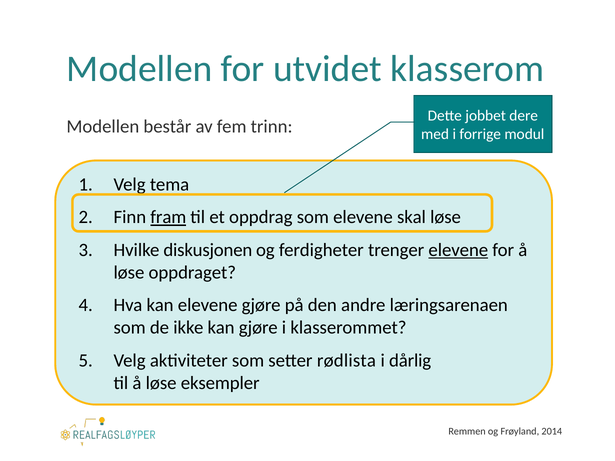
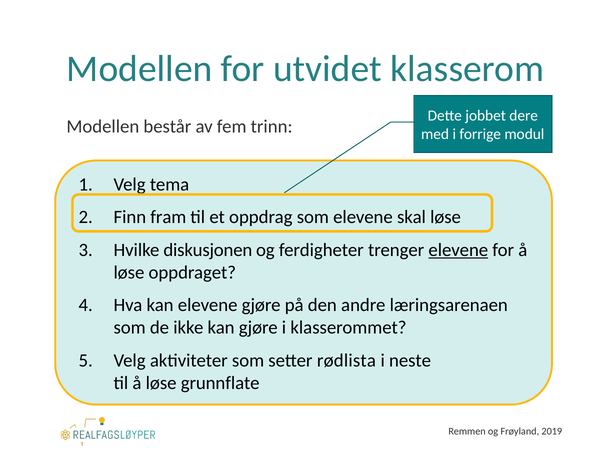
fram underline: present -> none
dårlig: dårlig -> neste
eksempler: eksempler -> grunnflate
2014: 2014 -> 2019
